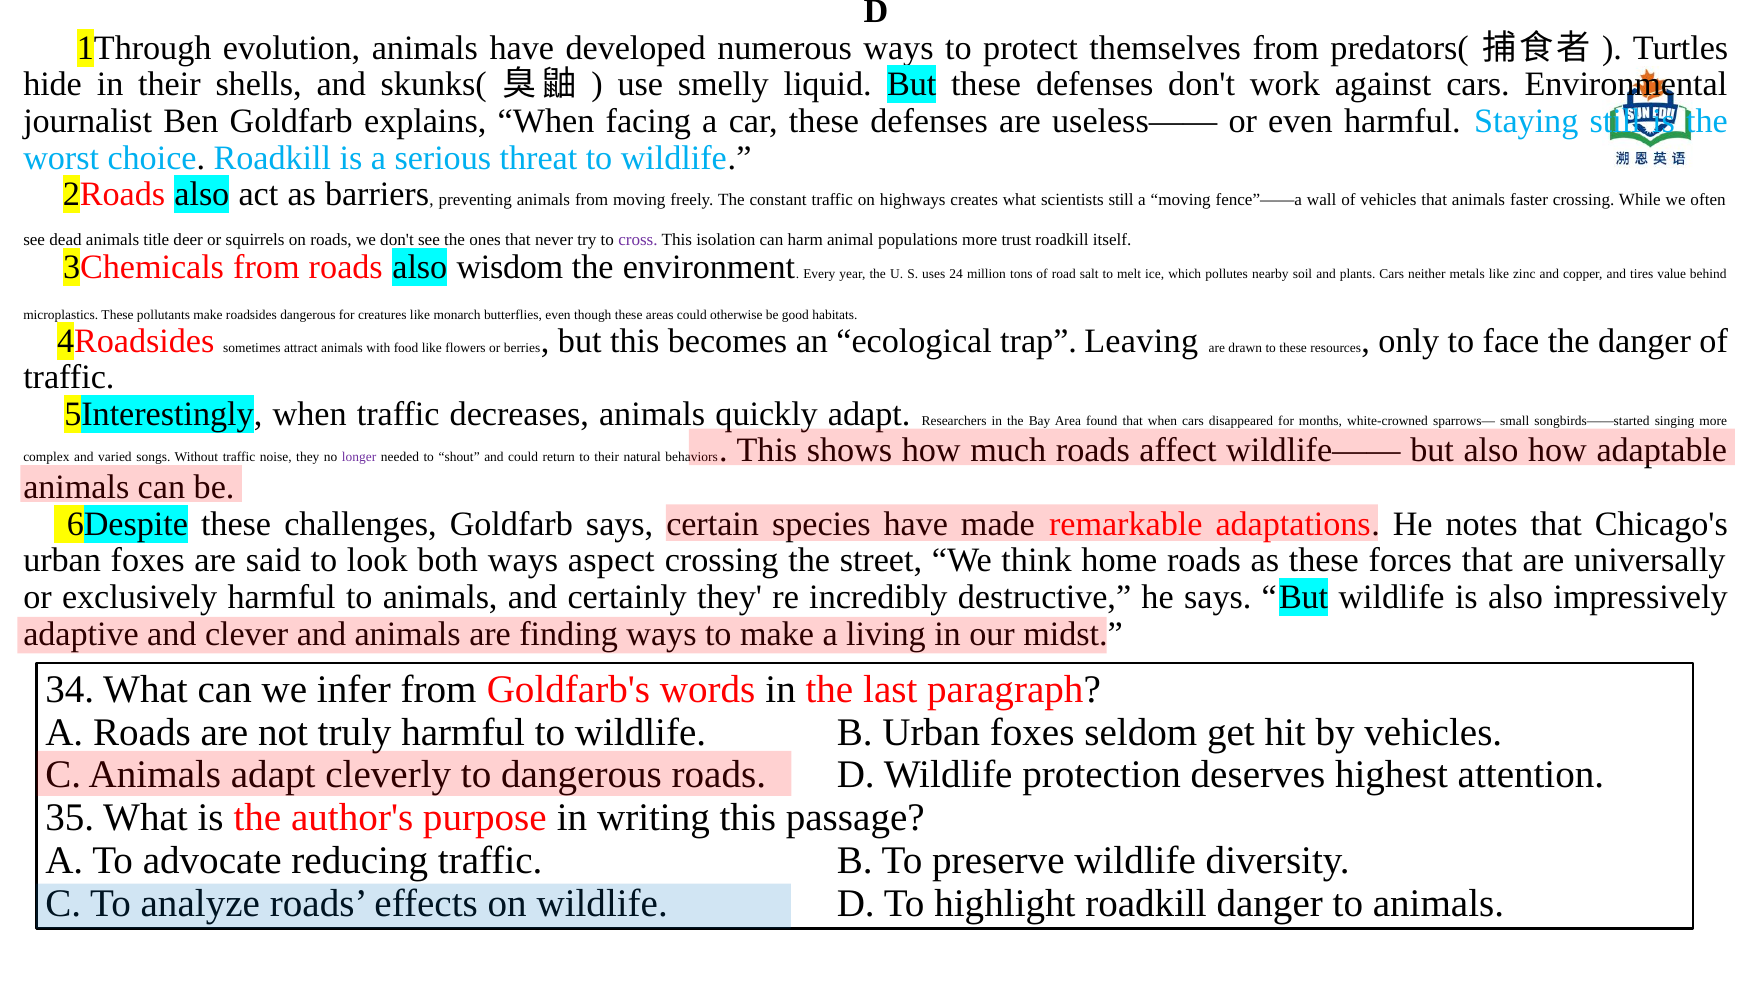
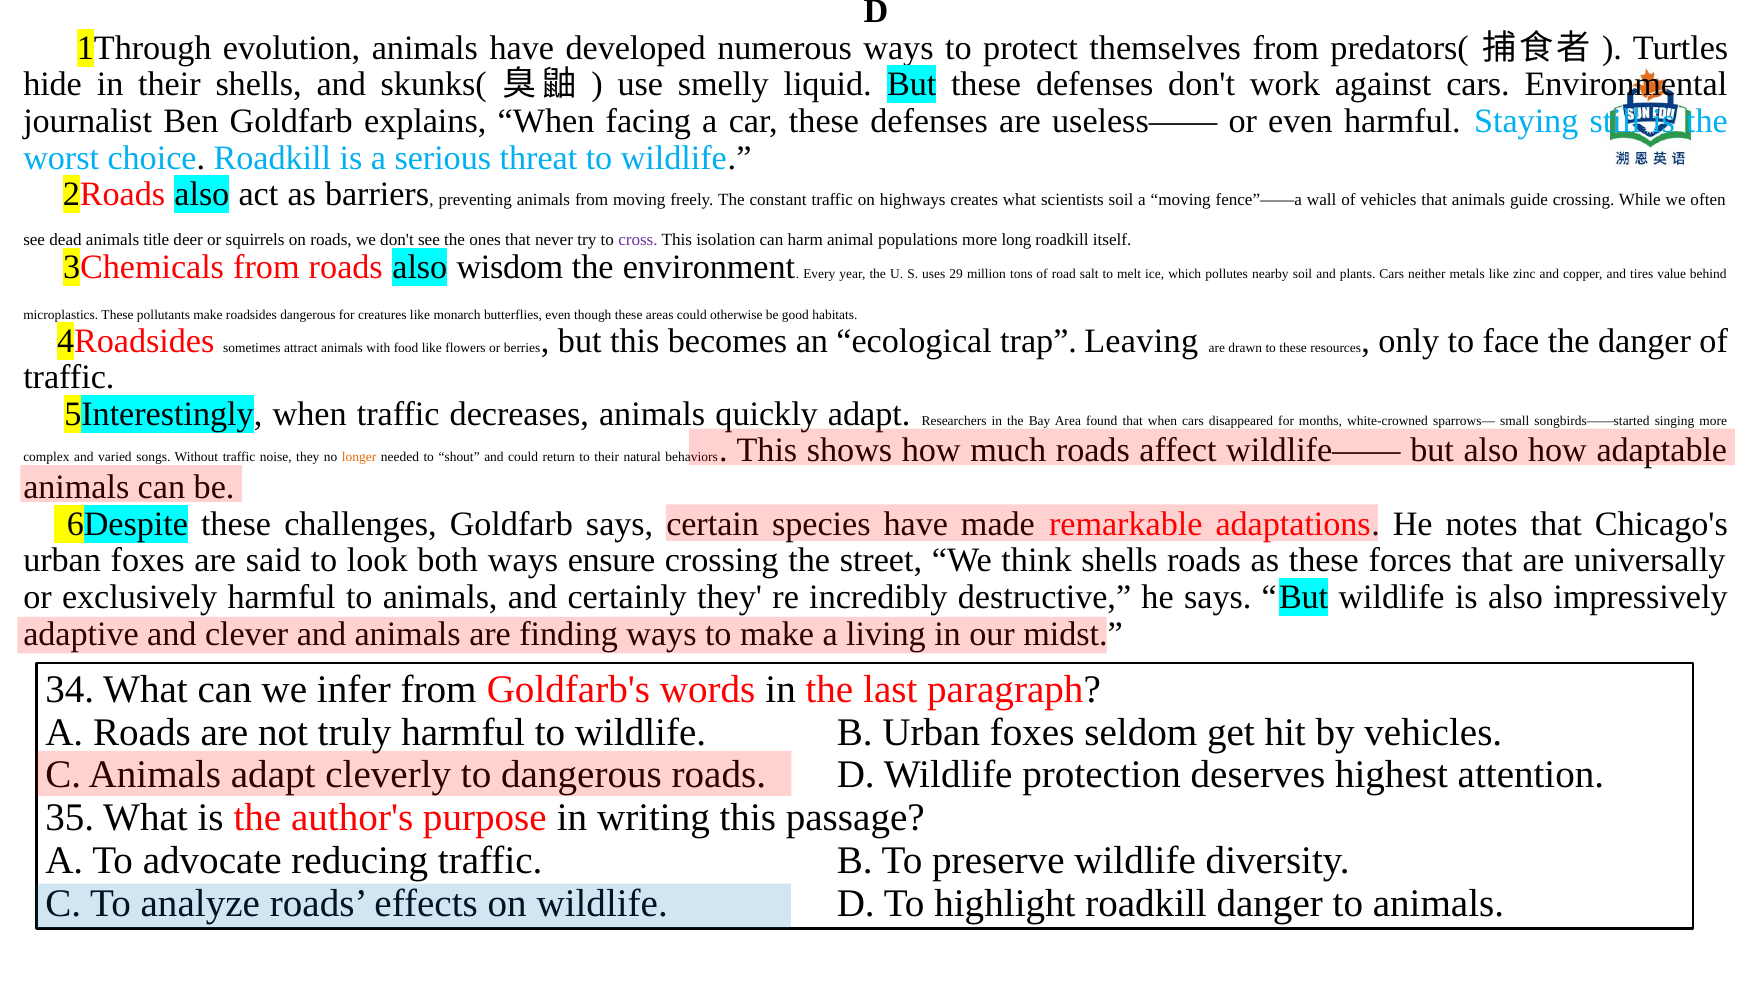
scientists still: still -> soil
faster: faster -> guide
trust: trust -> long
24: 24 -> 29
longer colour: purple -> orange
aspect: aspect -> ensure
think home: home -> shells
